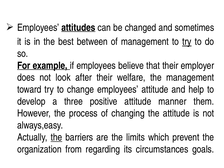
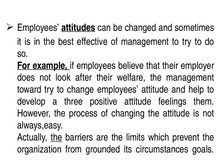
between: between -> effective
try at (187, 42) underline: present -> none
manner: manner -> feelings
regarding: regarding -> grounded
